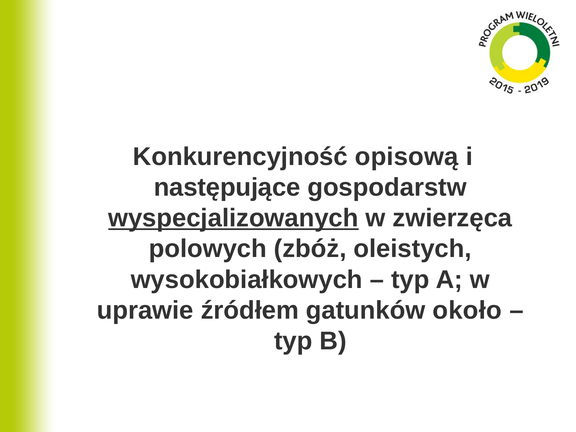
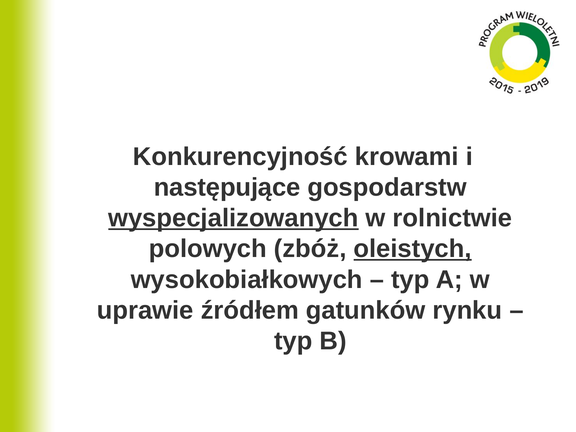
opisową: opisową -> krowami
zwierzęca: zwierzęca -> rolnictwie
oleistych underline: none -> present
około: około -> rynku
